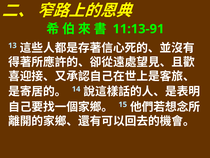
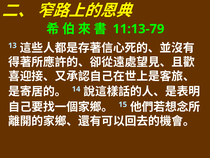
11:13-91: 11:13-91 -> 11:13-79
